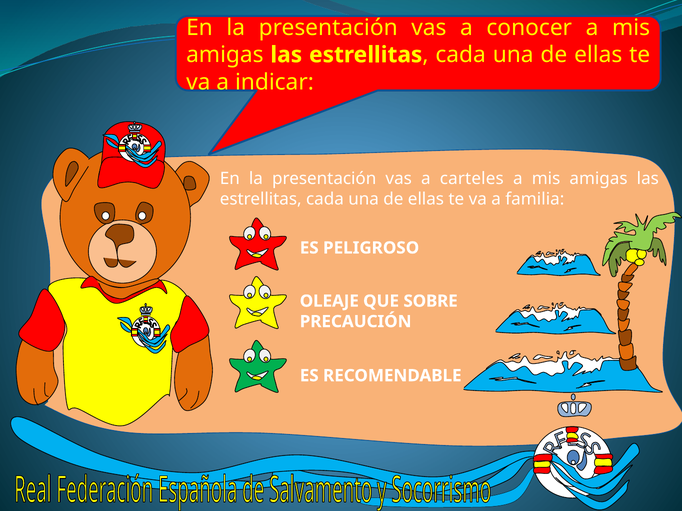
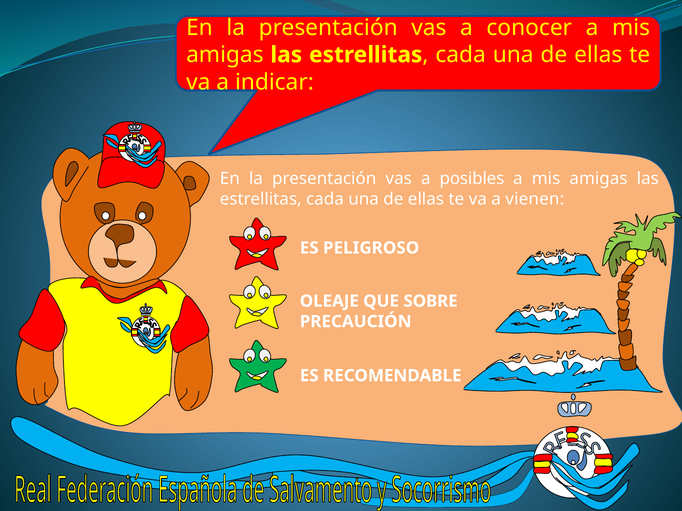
carteles: carteles -> posibles
familia: familia -> vienen
